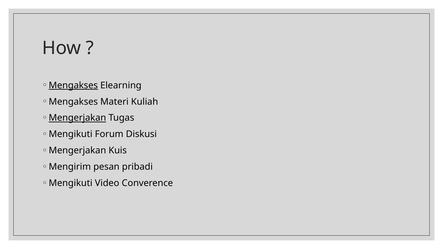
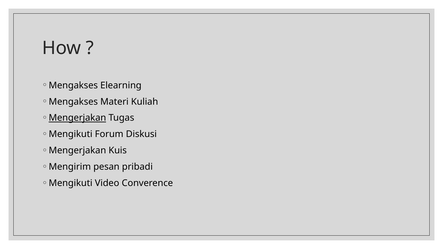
Mengakses at (73, 85) underline: present -> none
